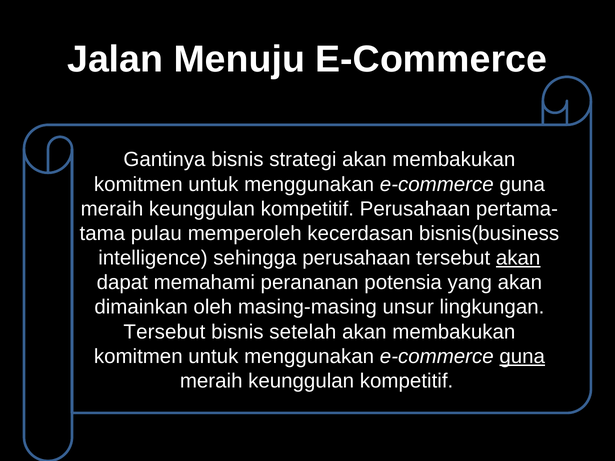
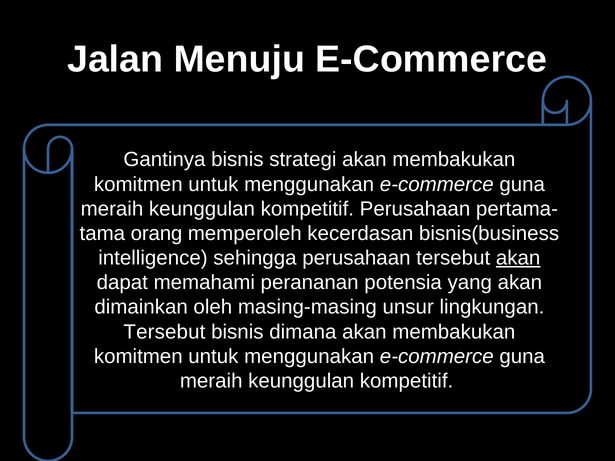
pulau: pulau -> orang
setelah: setelah -> dimana
guna at (522, 357) underline: present -> none
